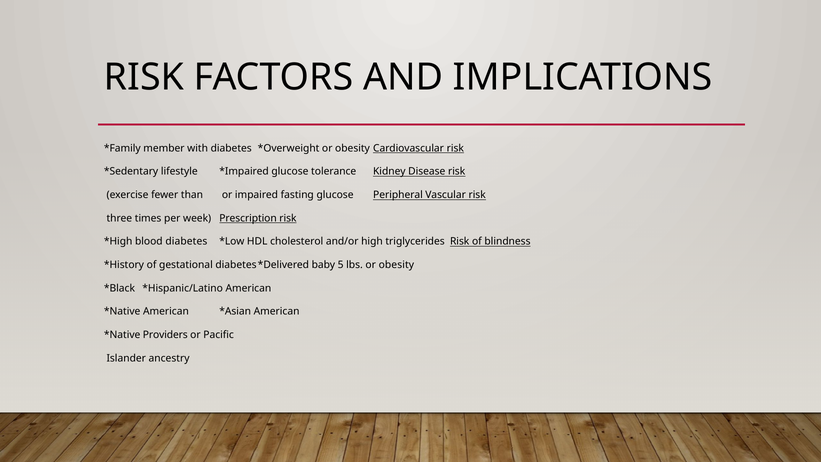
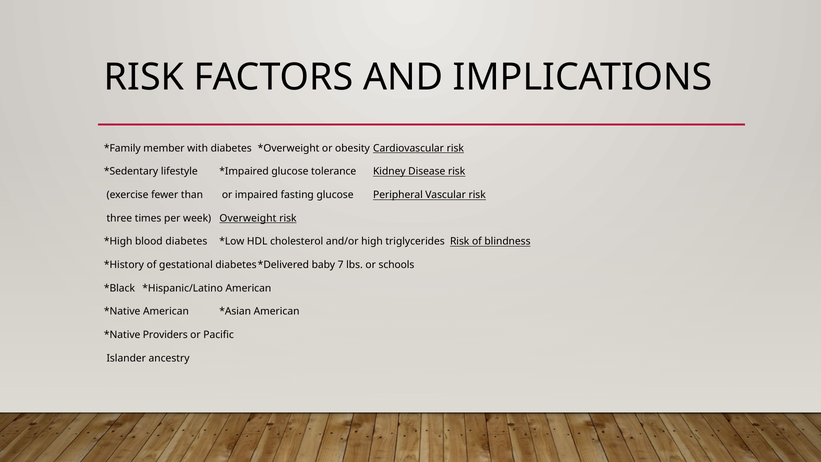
Prescription: Prescription -> Overweight
5: 5 -> 7
lbs or obesity: obesity -> schools
